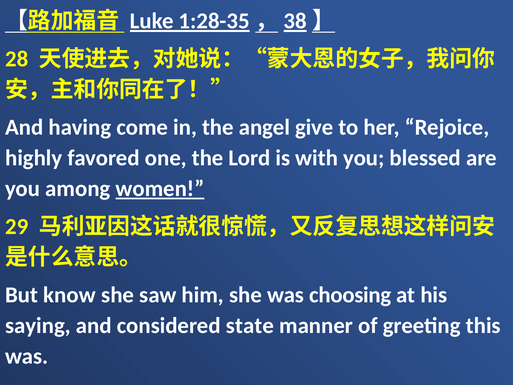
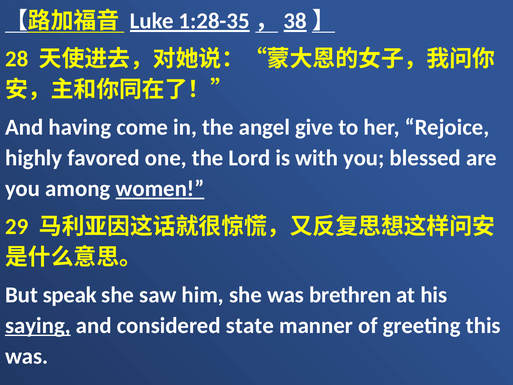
know: know -> speak
choosing: choosing -> brethren
saying underline: none -> present
